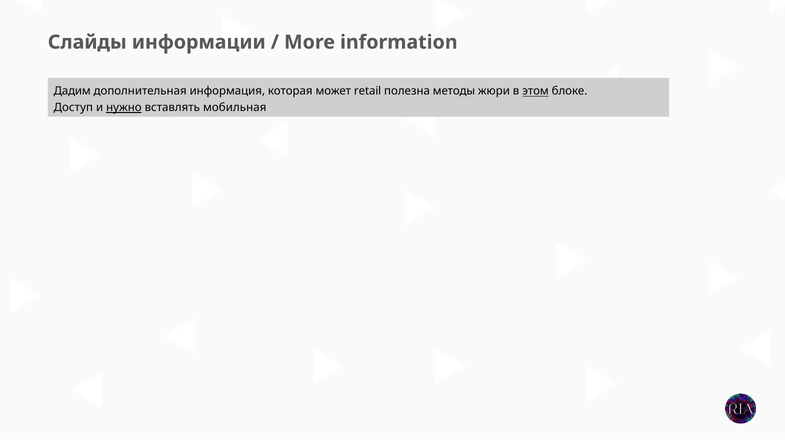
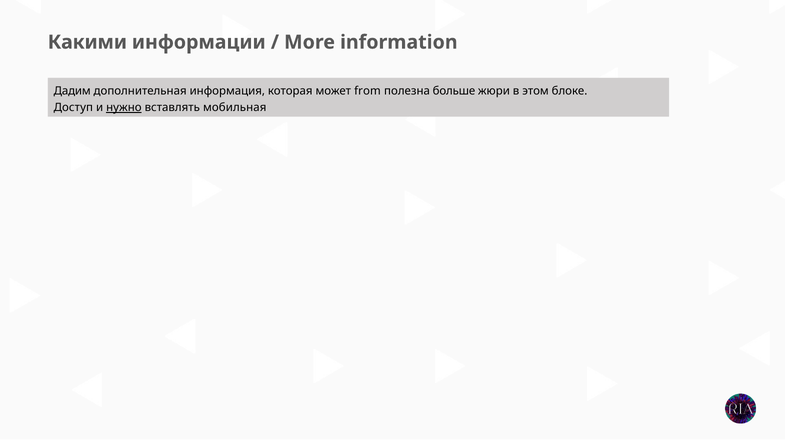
Слайды: Слайды -> Какими
retail: retail -> from
методы: методы -> больше
этом underline: present -> none
